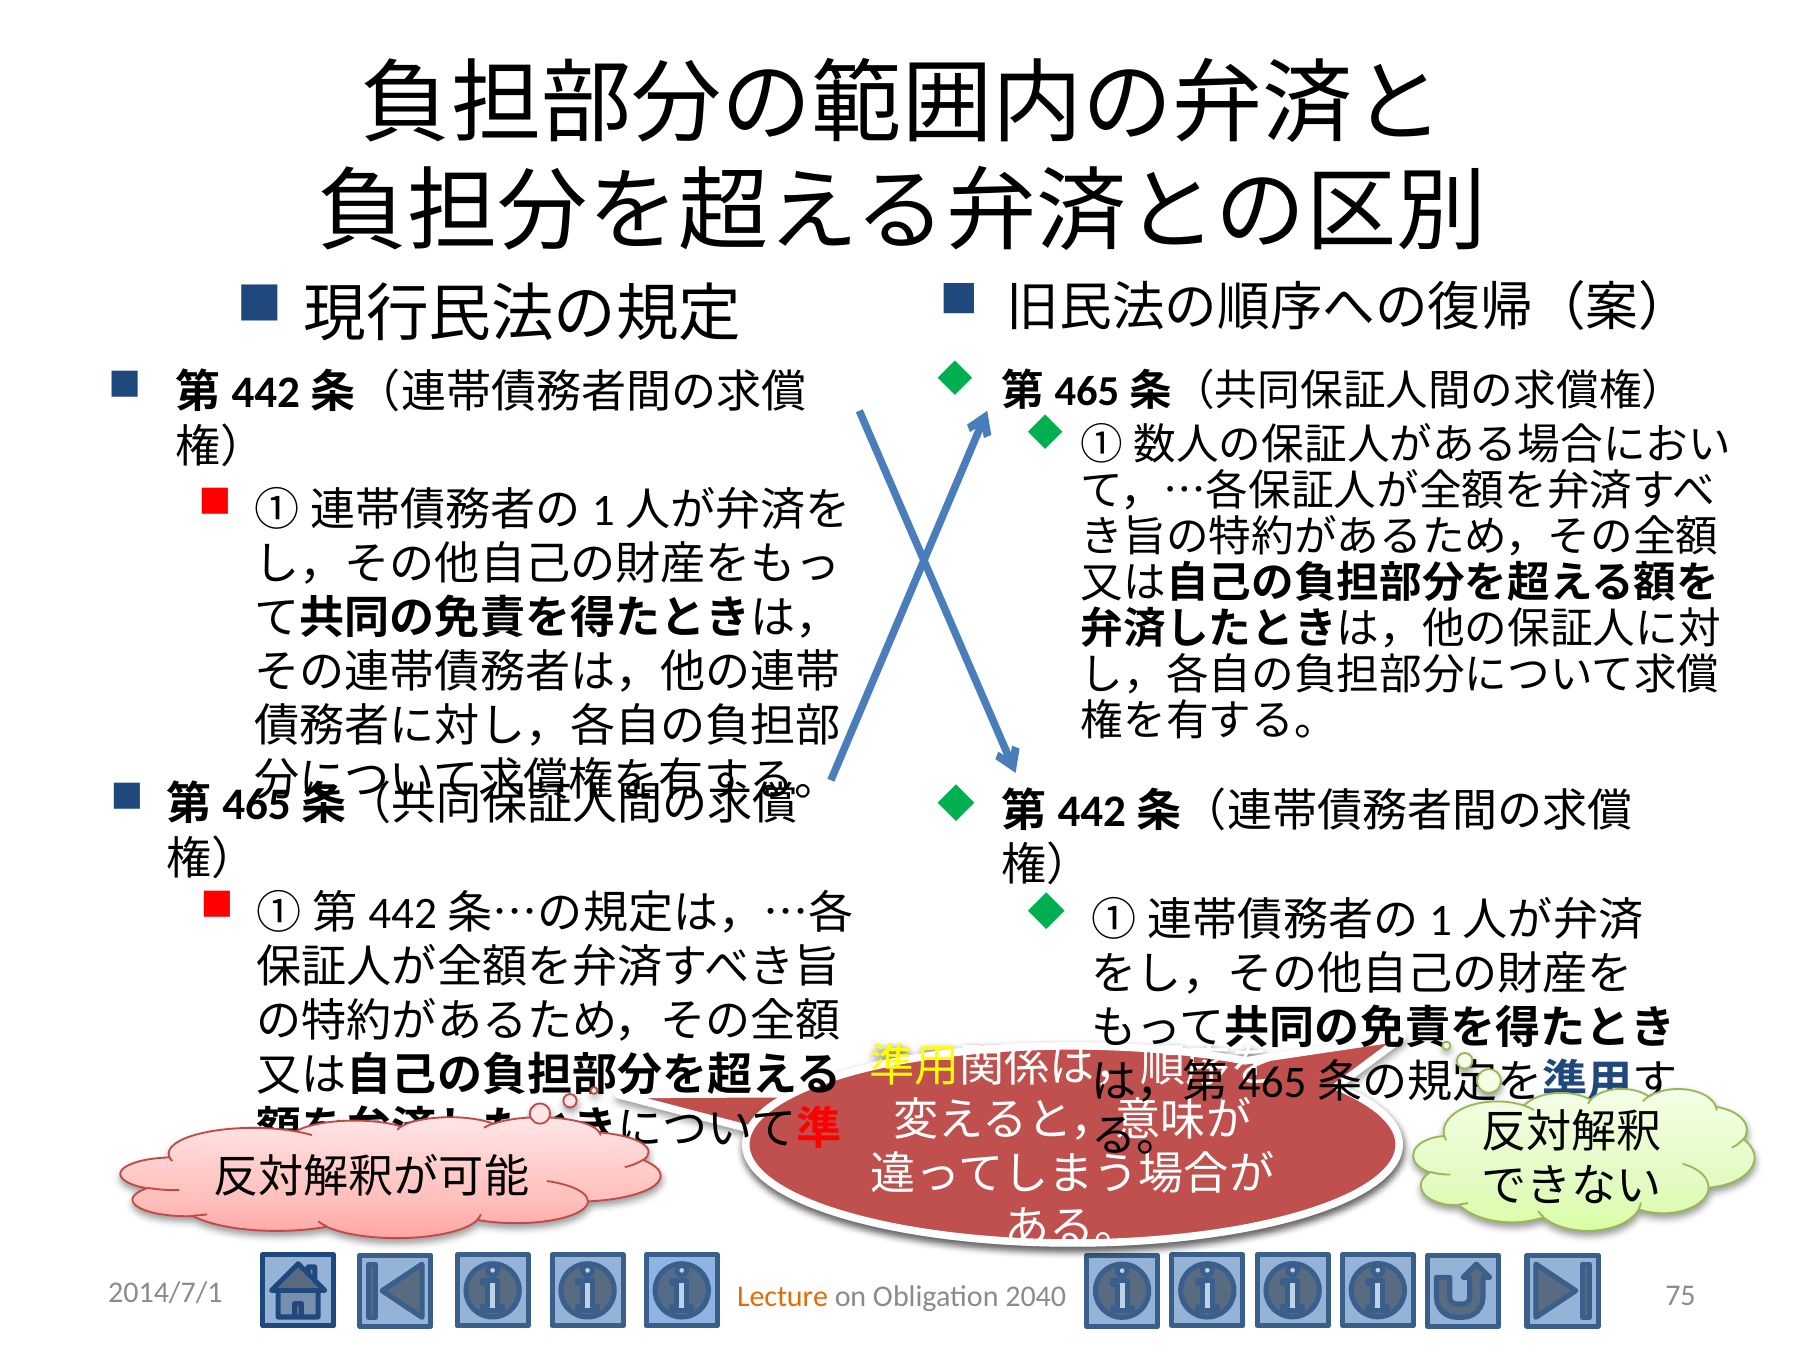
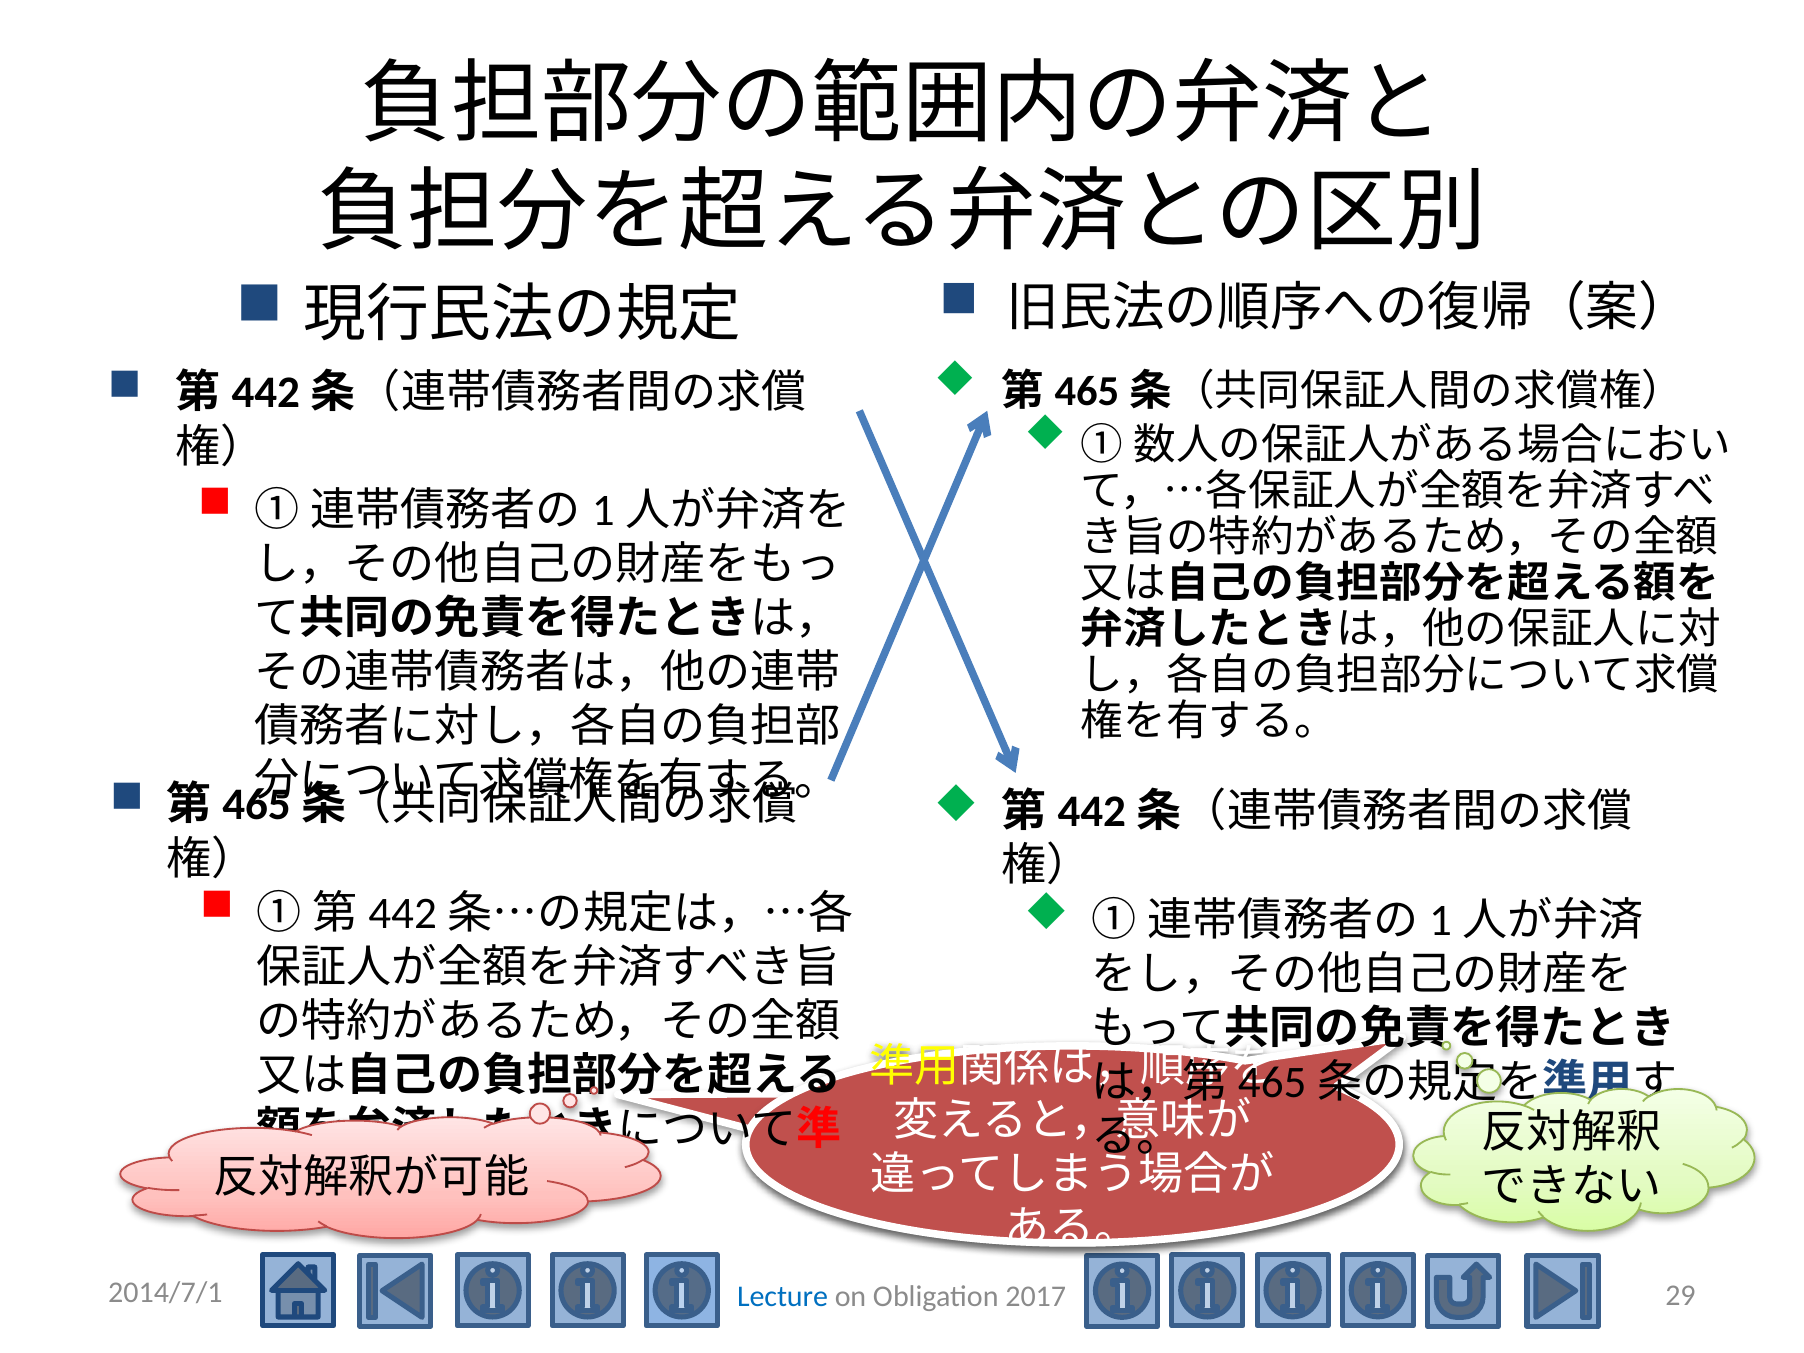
75: 75 -> 29
Lecture colour: orange -> blue
2040: 2040 -> 2017
